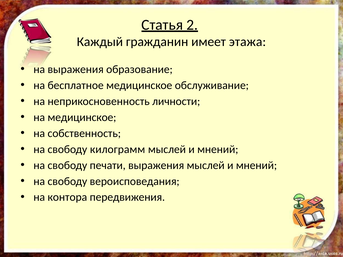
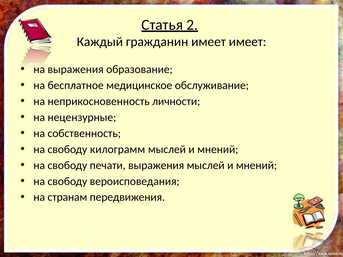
имеет этажа: этажа -> имеет
на медицинское: медицинское -> нецензурные
контора: контора -> странам
